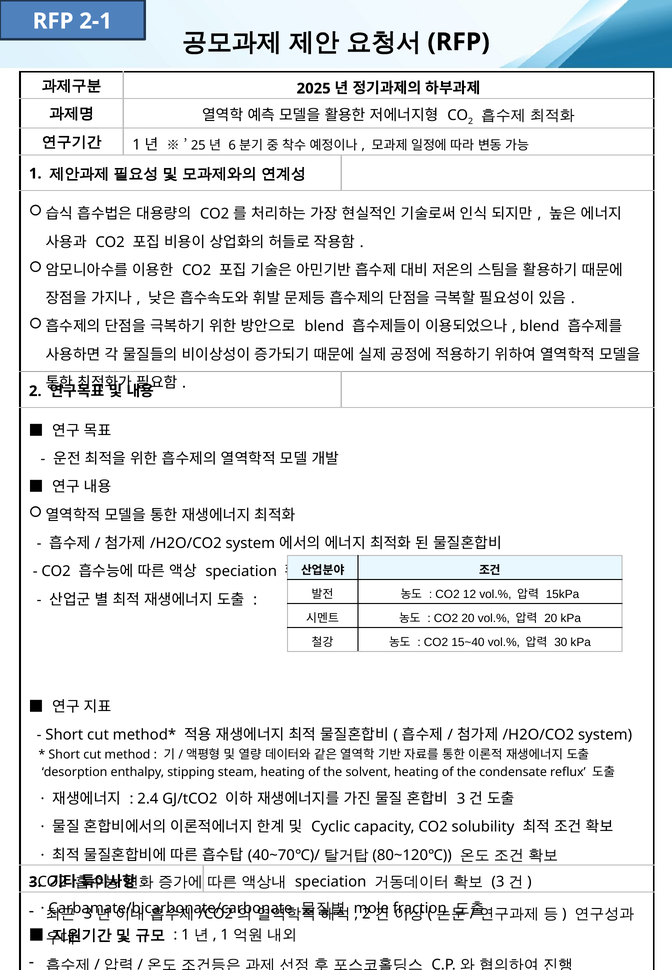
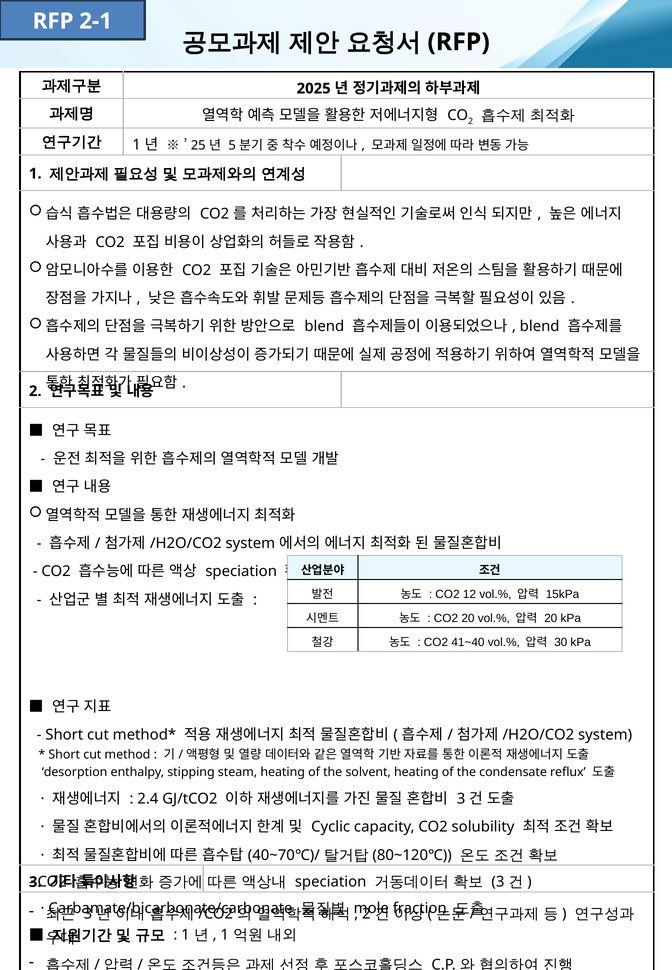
6: 6 -> 5
15~40: 15~40 -> 41~40
